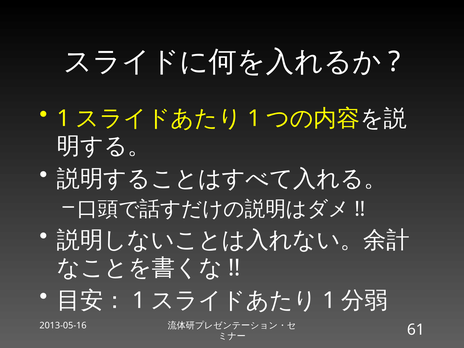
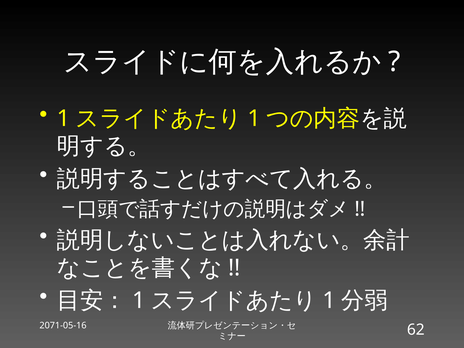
2013-05-16: 2013-05-16 -> 2071-05-16
61: 61 -> 62
